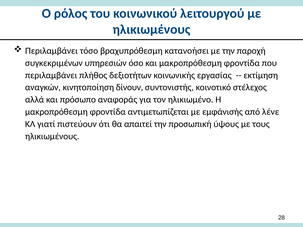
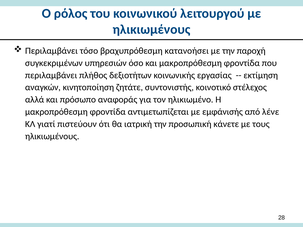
δίνουν: δίνουν -> ζητάτε
απαιτεί: απαιτεί -> ιατρική
ύψους: ύψους -> κάνετε
